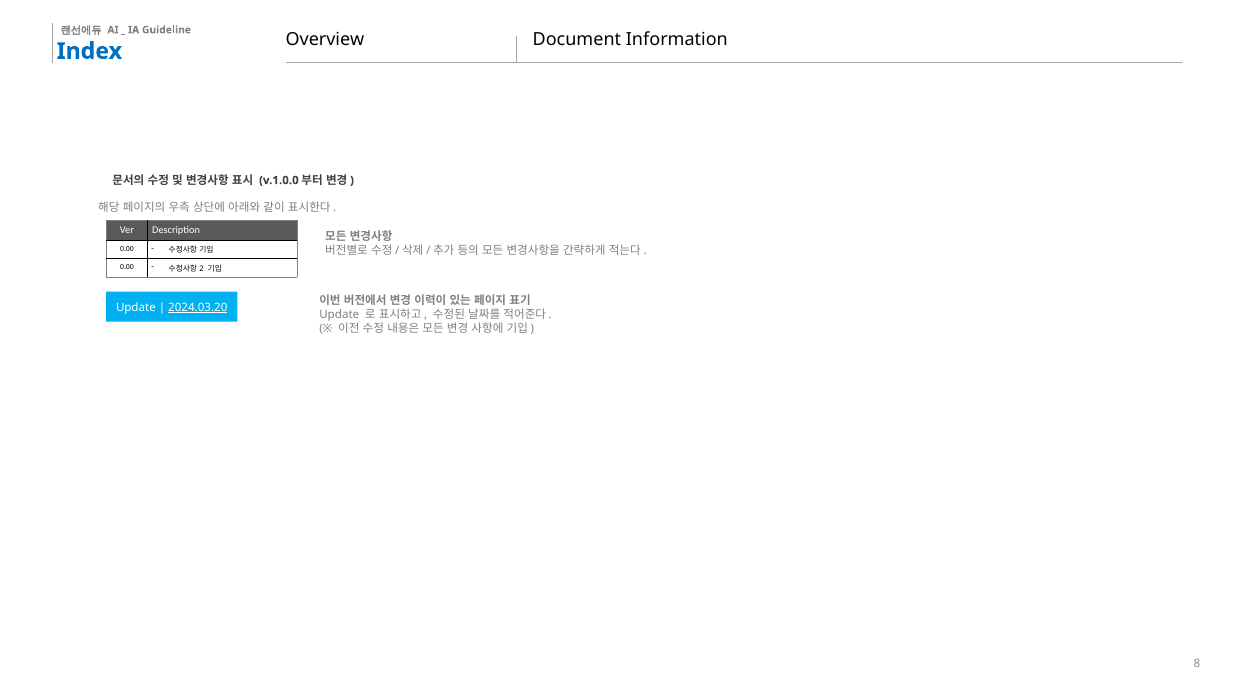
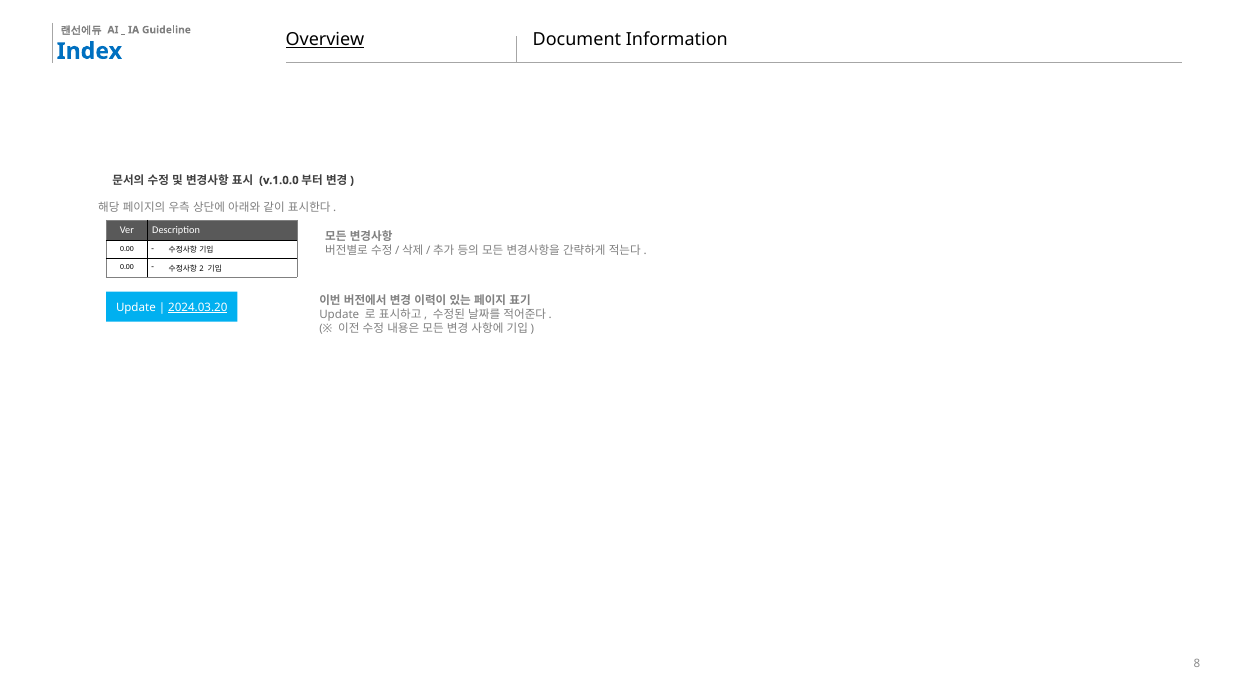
Overview underline: none -> present
